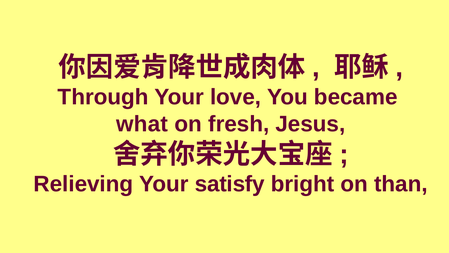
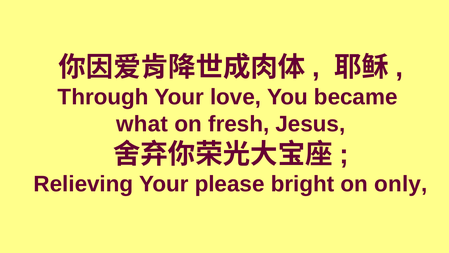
satisfy: satisfy -> please
than: than -> only
